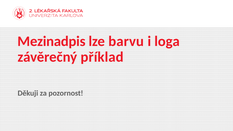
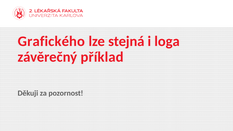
Mezinadpis: Mezinadpis -> Grafického
barvu: barvu -> stejná
